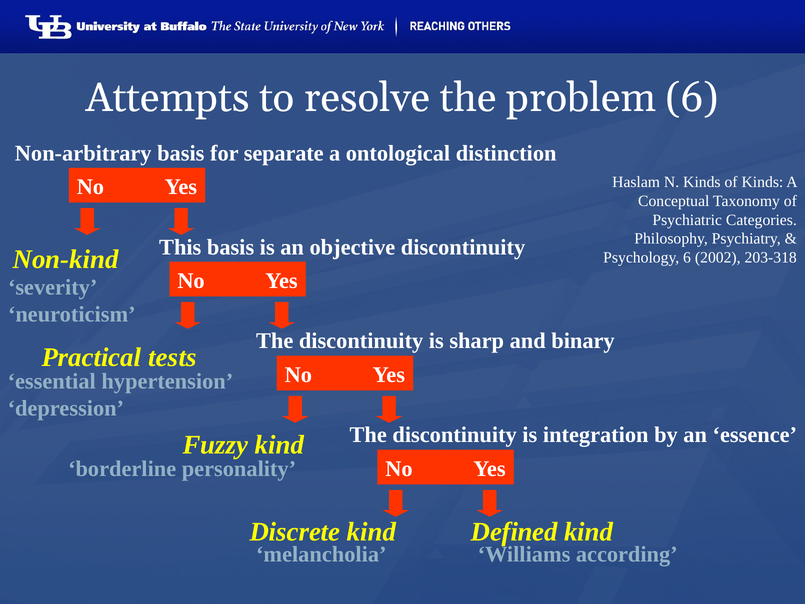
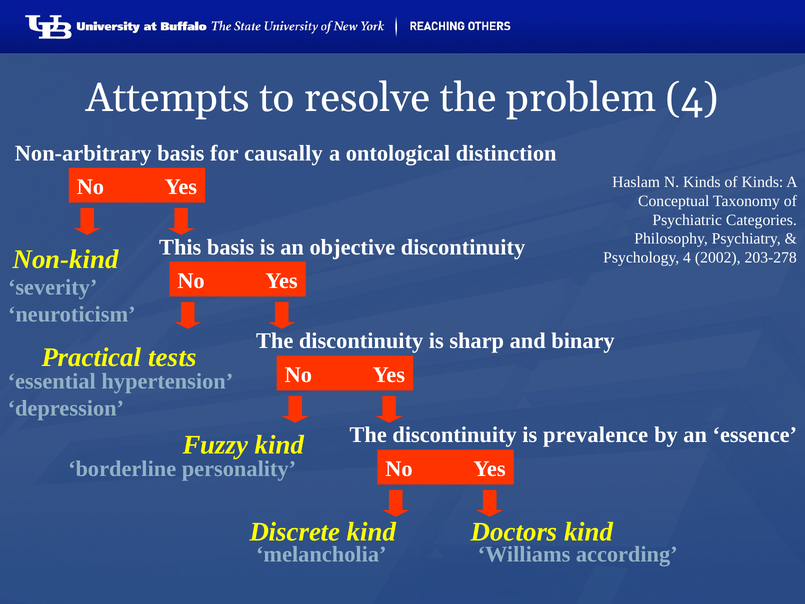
problem 6: 6 -> 4
separate: separate -> causally
Psychology 6: 6 -> 4
203-318: 203-318 -> 203-278
integration: integration -> prevalence
Defined: Defined -> Doctors
